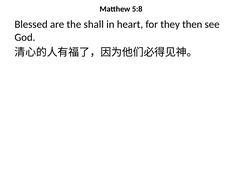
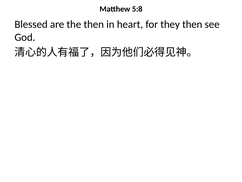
the shall: shall -> then
